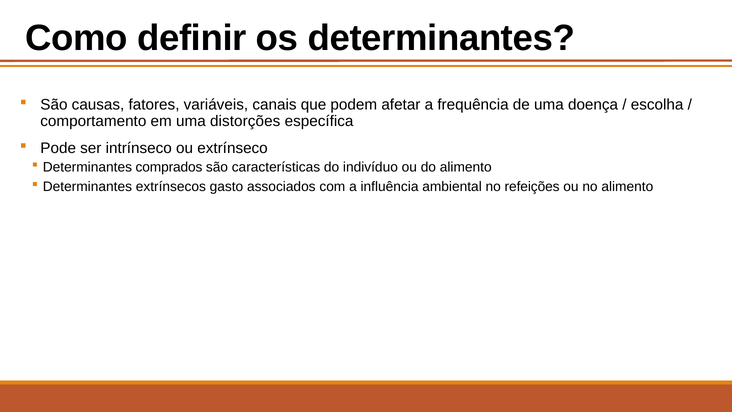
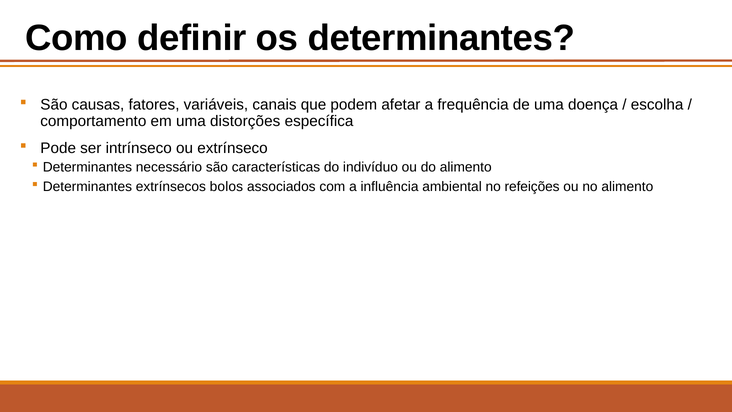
comprados: comprados -> necessário
gasto: gasto -> bolos
